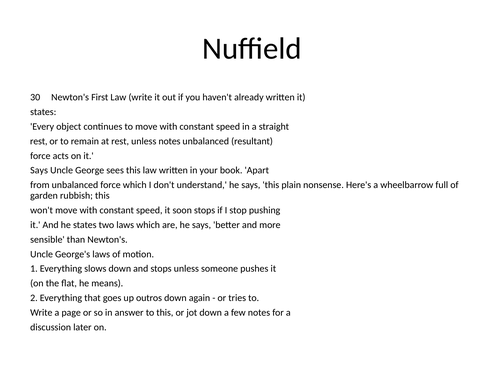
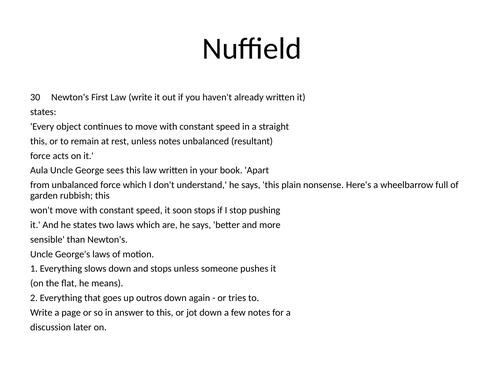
rest at (39, 141): rest -> this
Says at (39, 170): Says -> Aula
